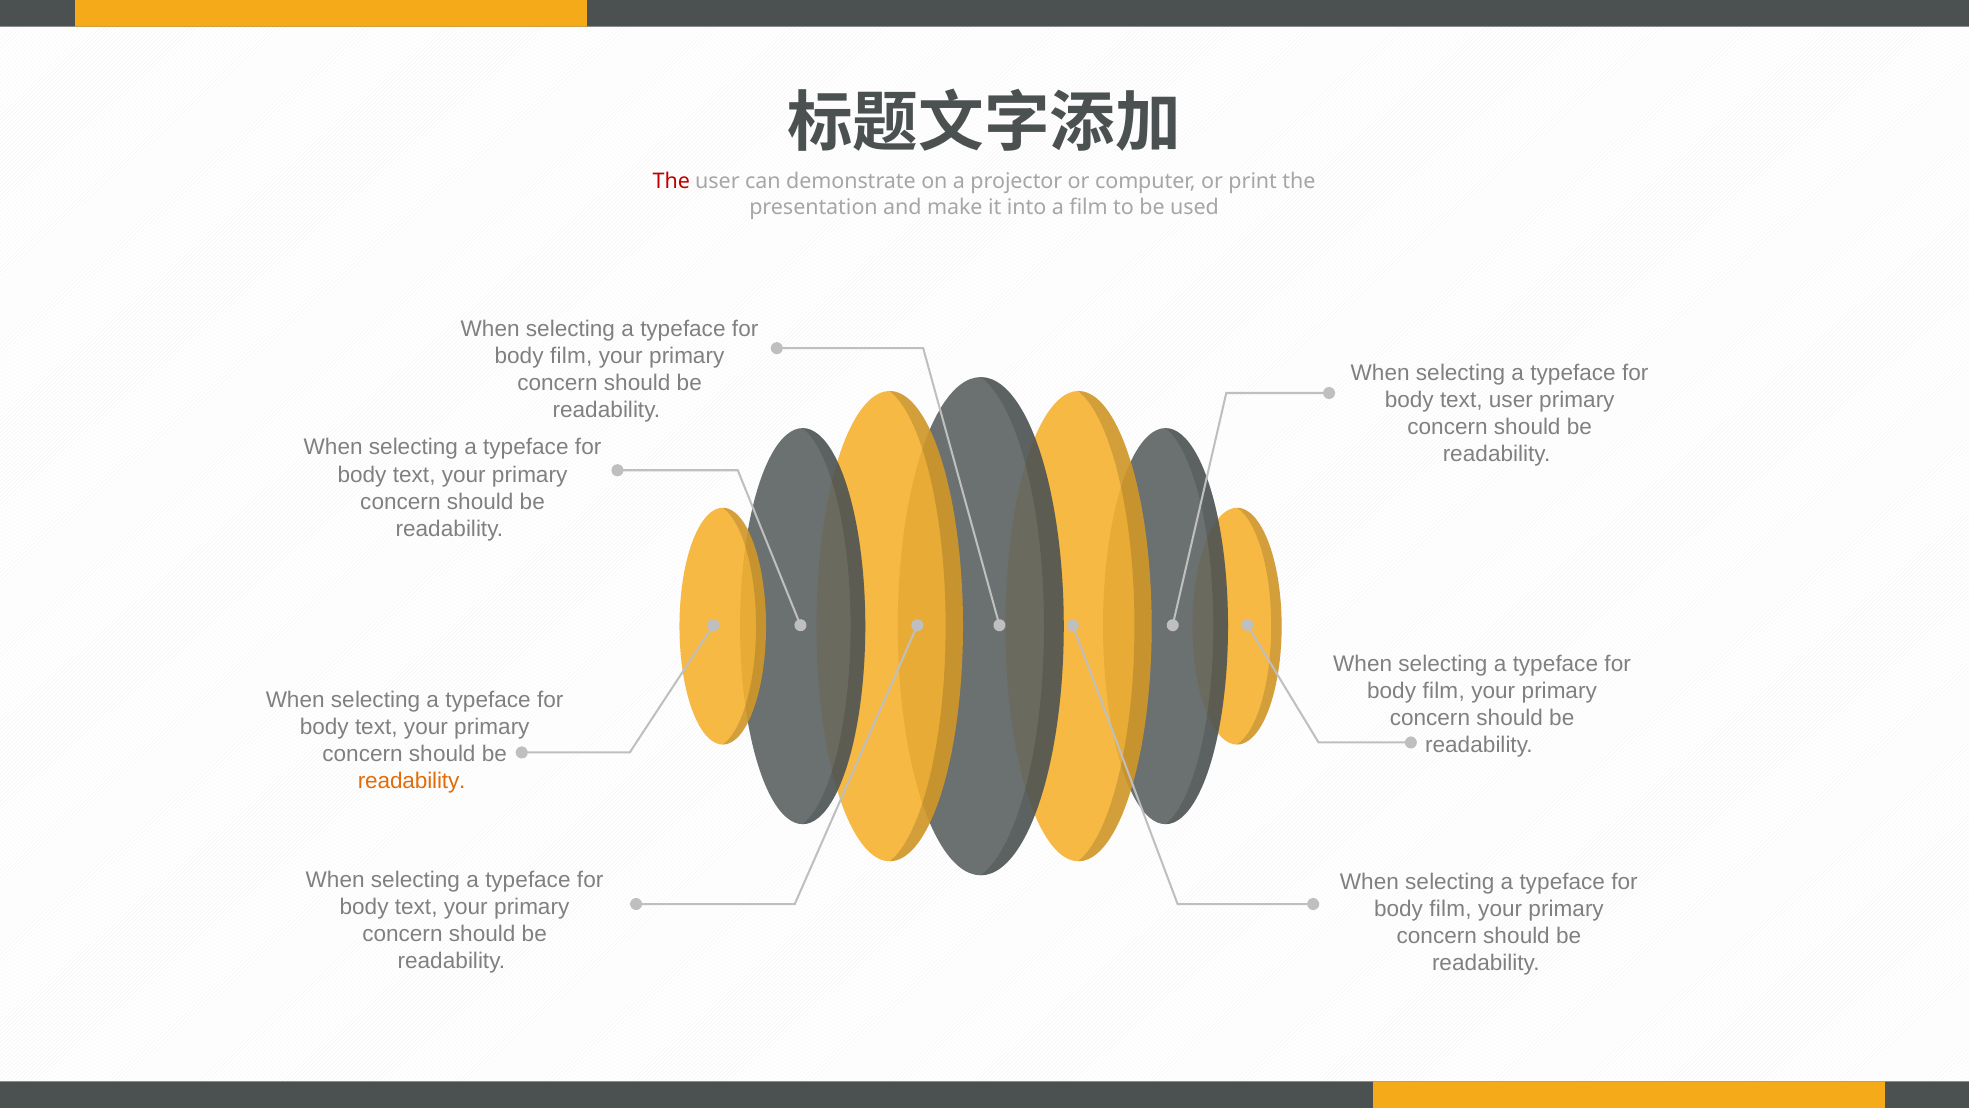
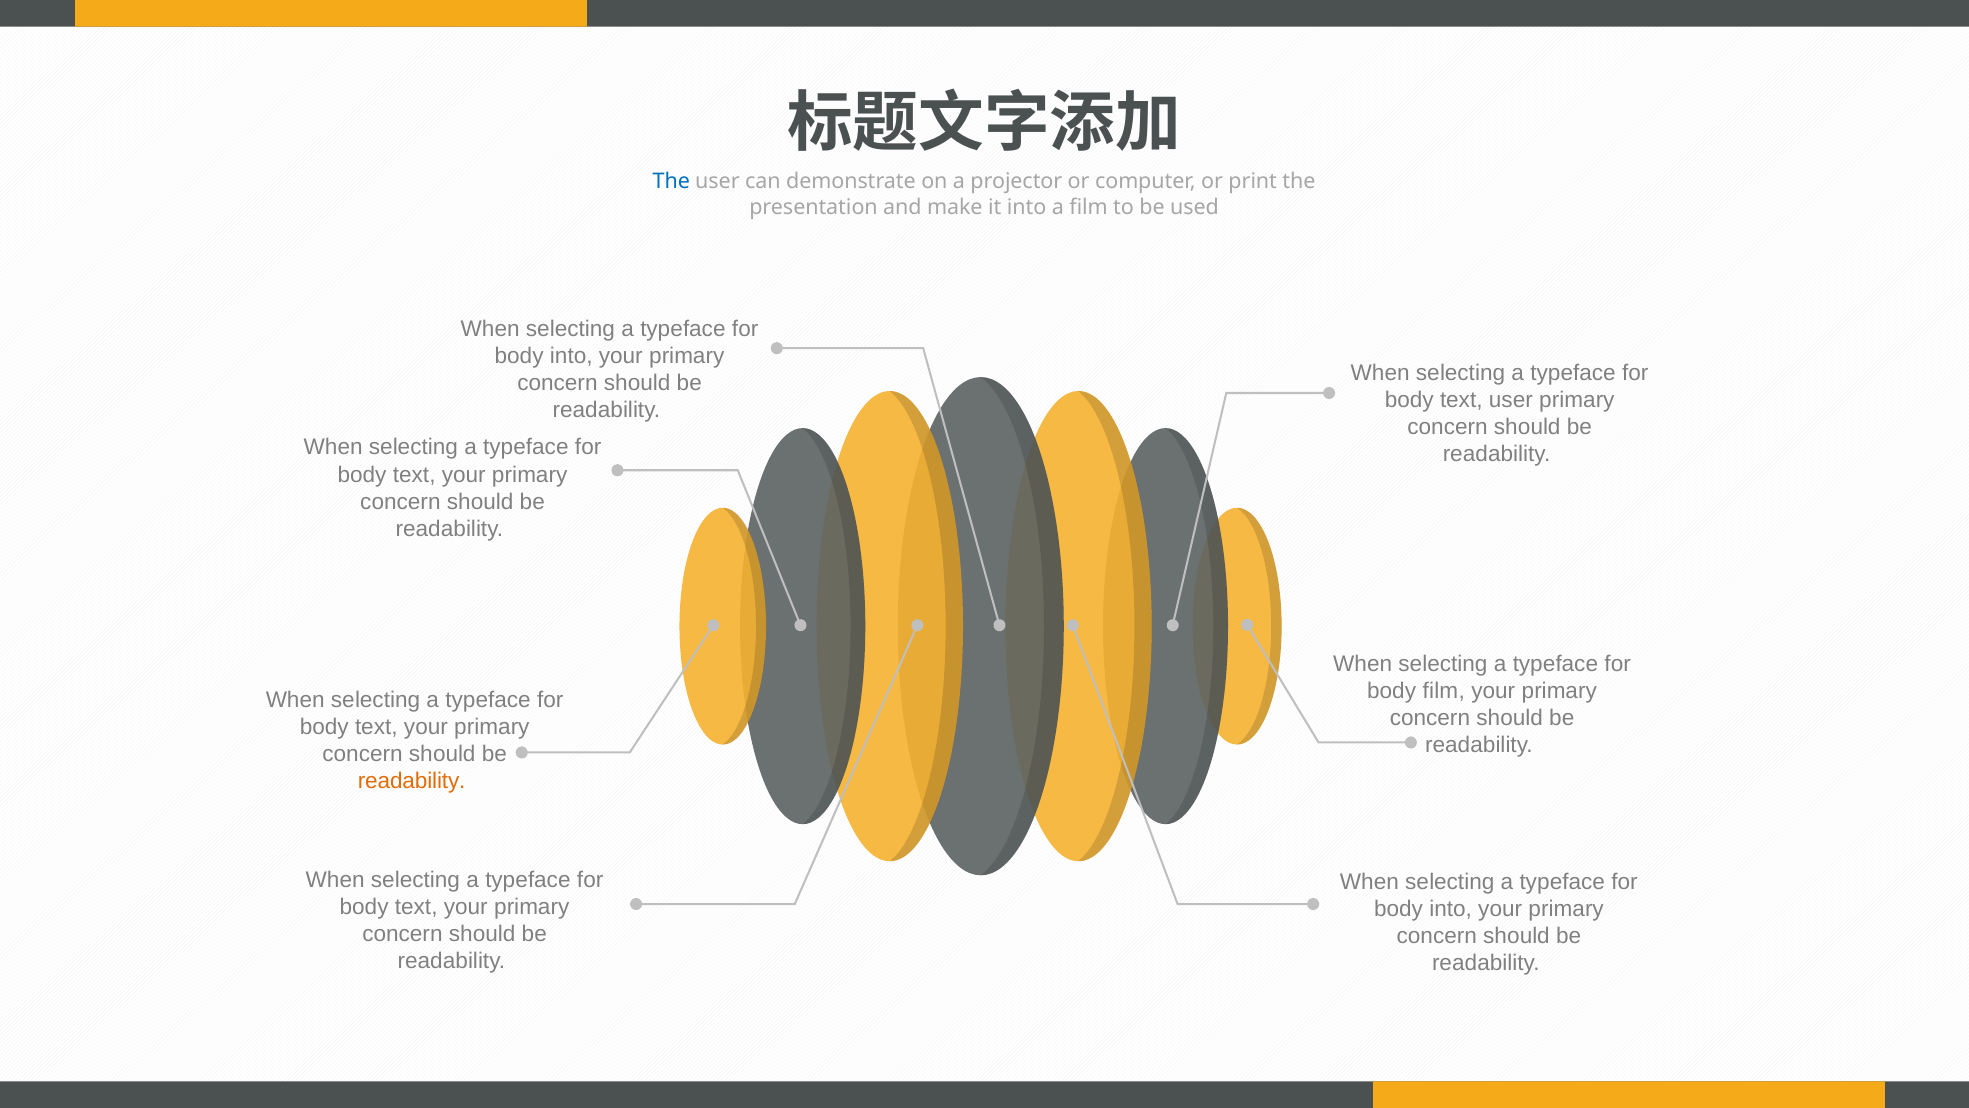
The at (671, 182) colour: red -> blue
film at (571, 356): film -> into
film at (1451, 908): film -> into
